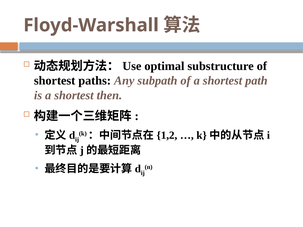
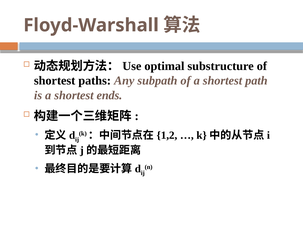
then: then -> ends
